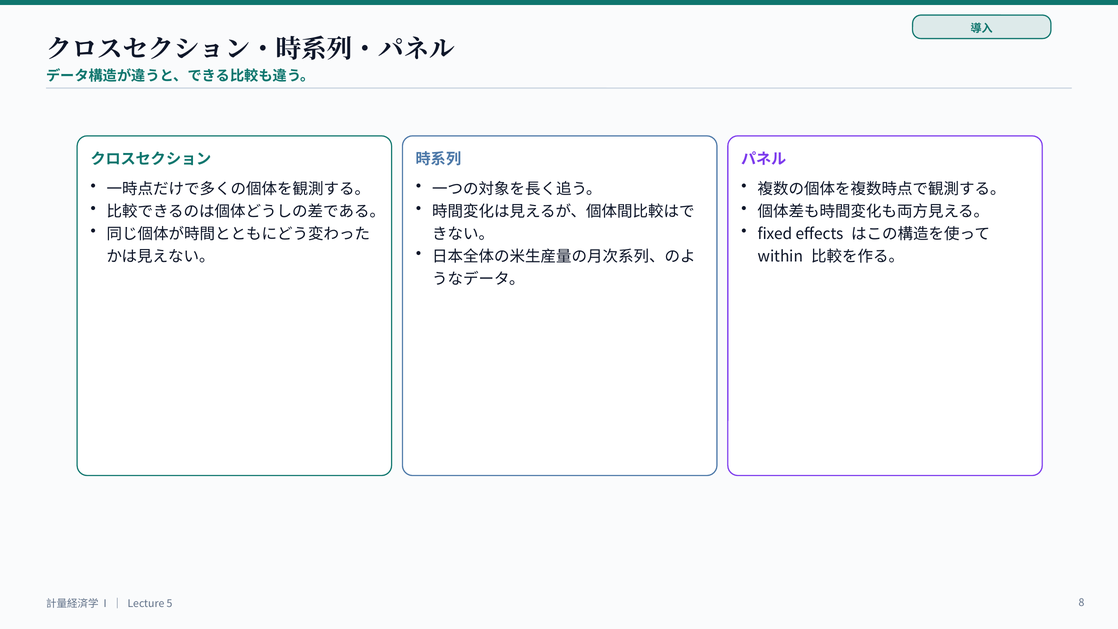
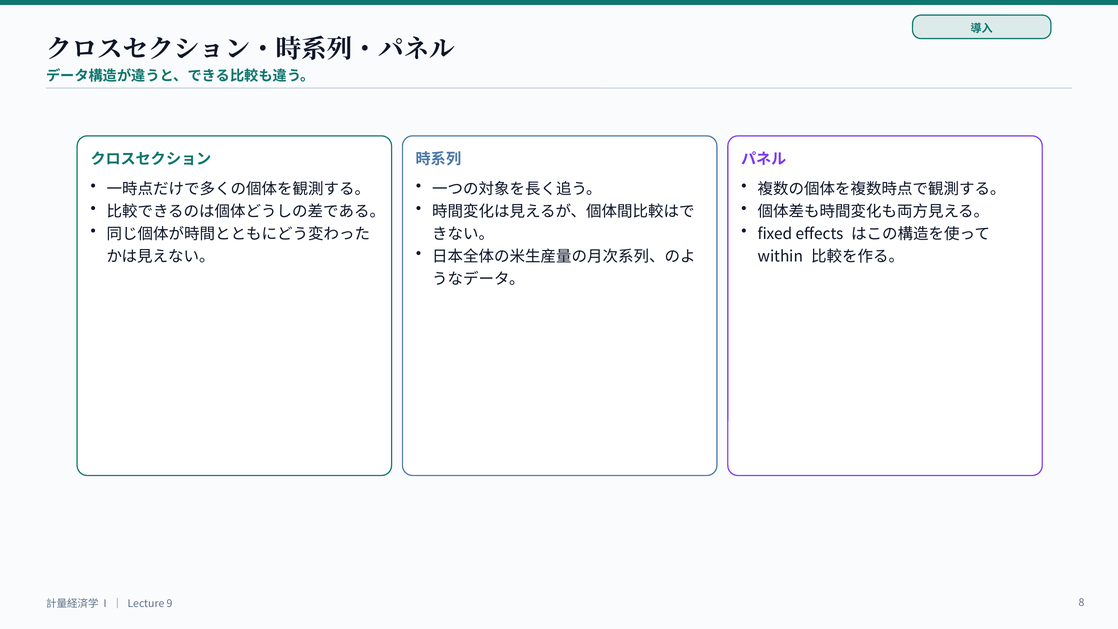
5: 5 -> 9
